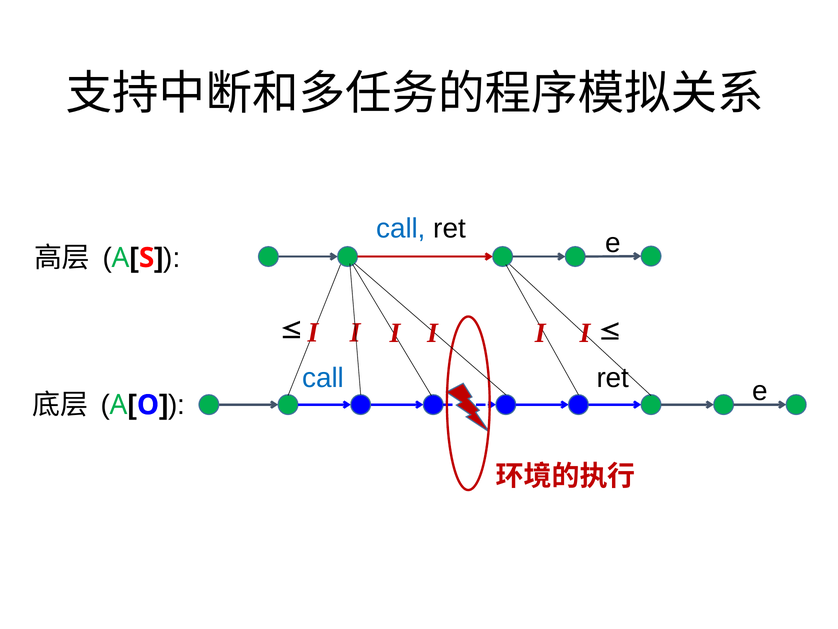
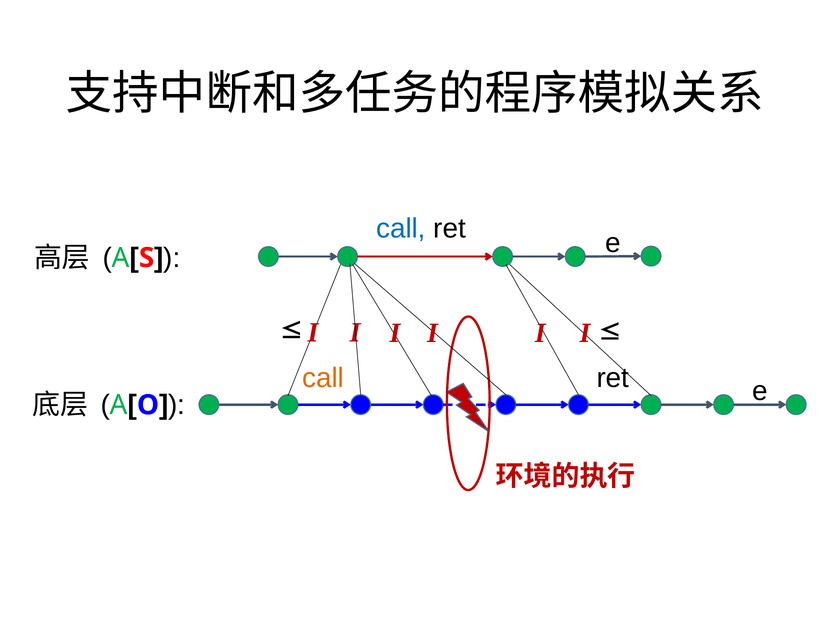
call at (323, 378) colour: blue -> orange
